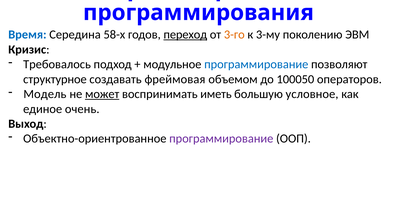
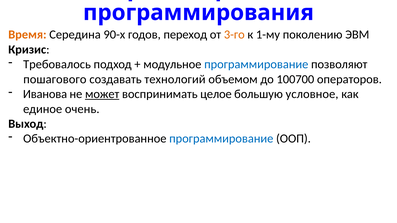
Время colour: blue -> orange
58-х: 58-х -> 90-х
переход underline: present -> none
3-му: 3-му -> 1-му
структурное: структурное -> пошагового
фреймовая: фреймовая -> технологий
100050: 100050 -> 100700
Модель: Модель -> Иванова
иметь: иметь -> целое
программирование at (221, 139) colour: purple -> blue
